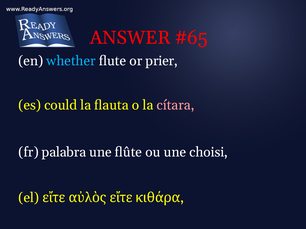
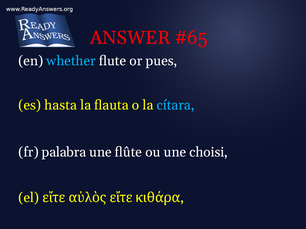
prier: prier -> pues
could: could -> hasta
cítara colour: pink -> light blue
